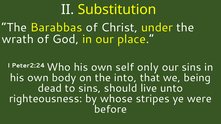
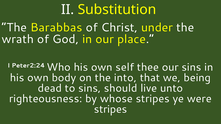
only: only -> thee
before at (110, 109): before -> stripes
